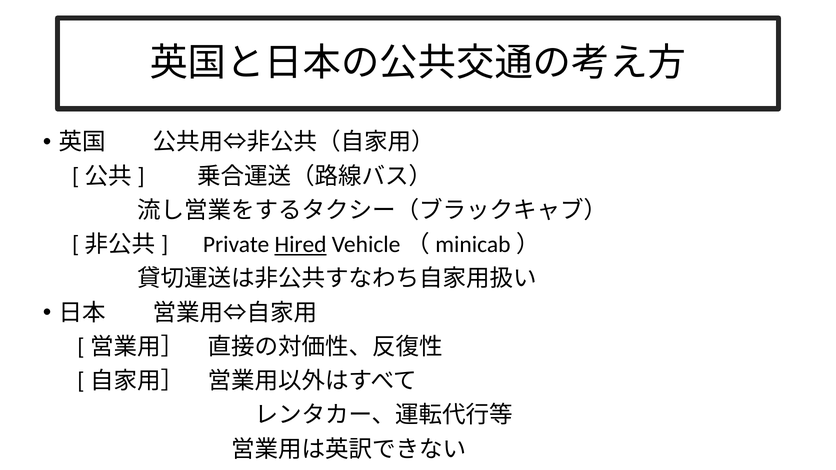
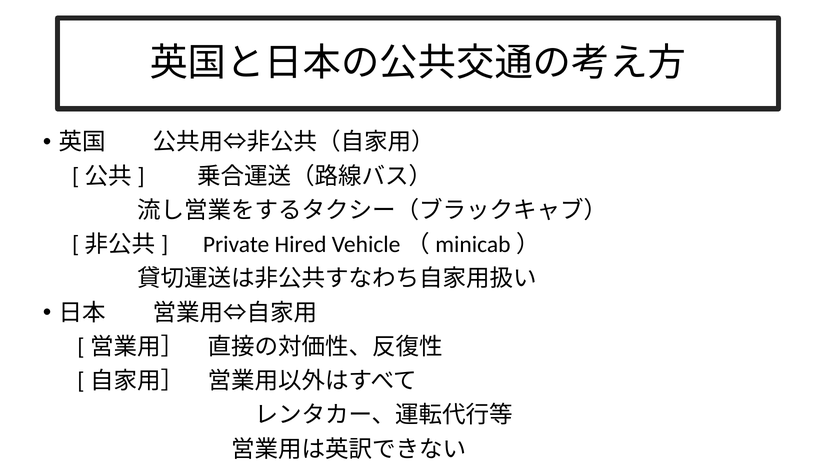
Hired underline: present -> none
